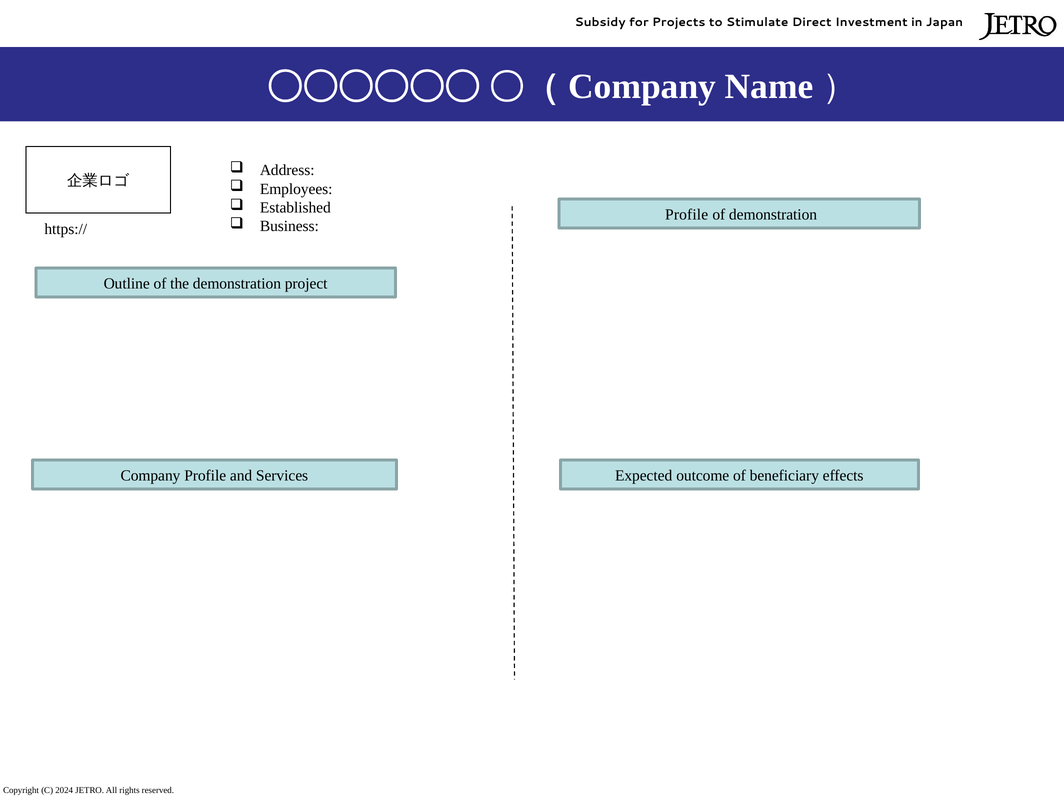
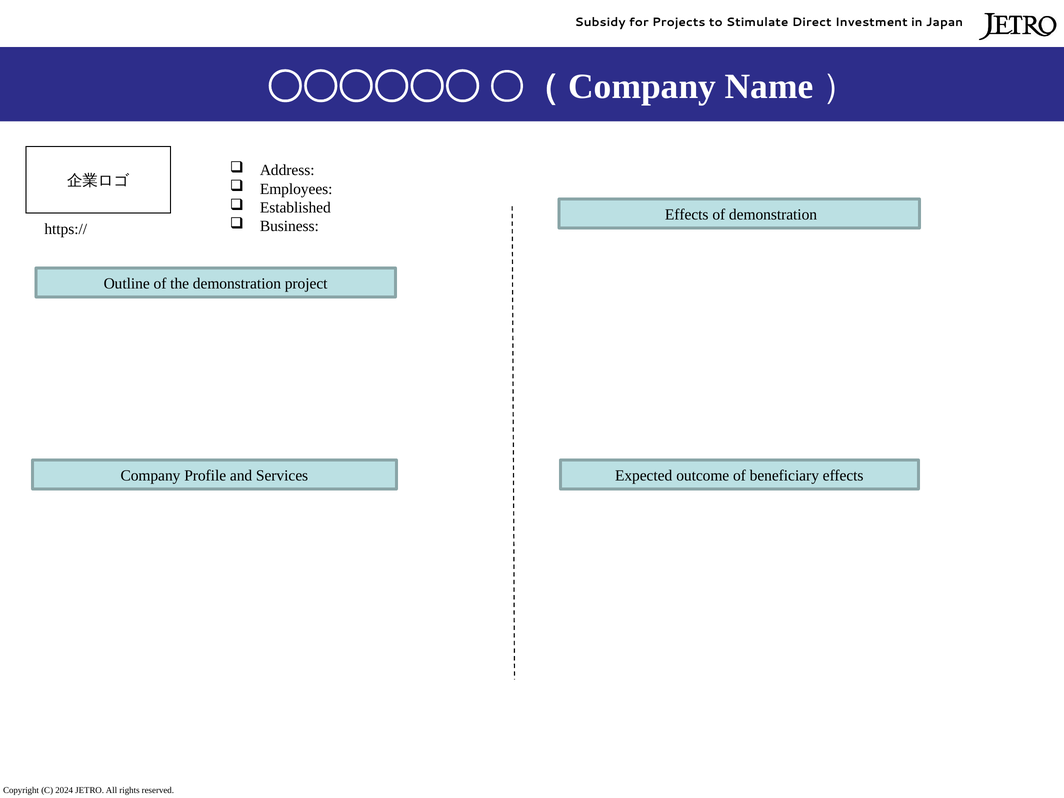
Profile at (687, 215): Profile -> Effects
